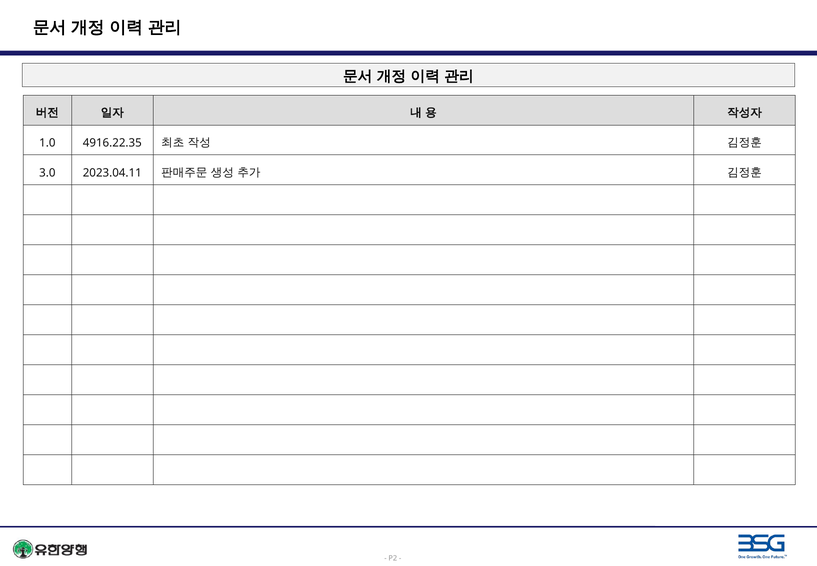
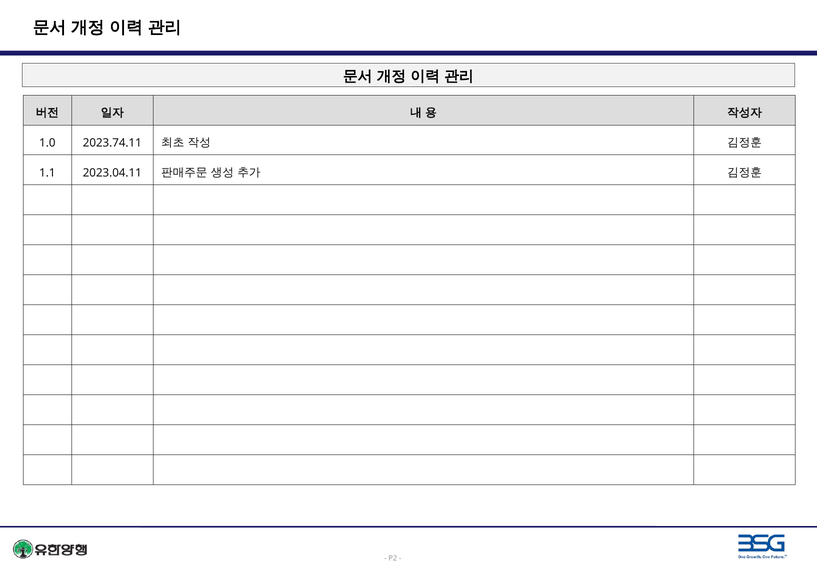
4916.22.35: 4916.22.35 -> 2023.74.11
3.0: 3.0 -> 1.1
